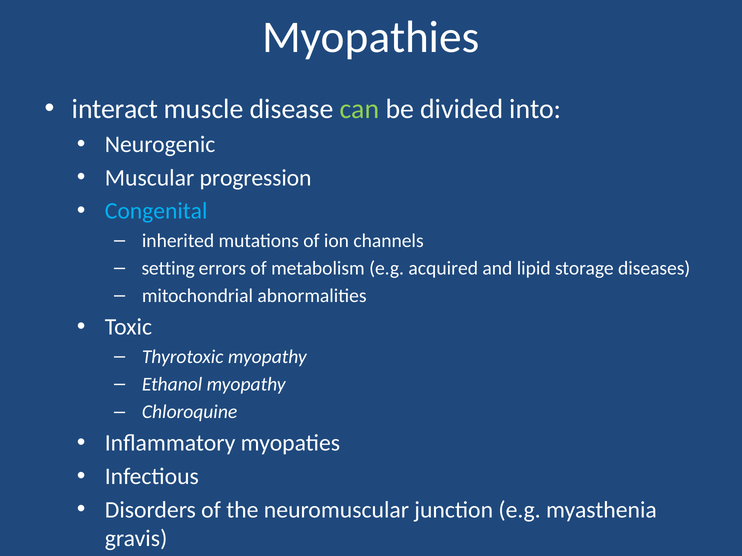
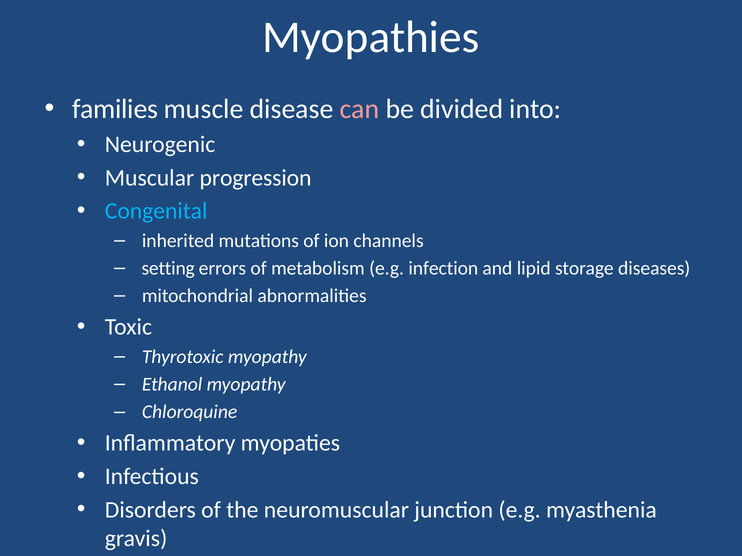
interact: interact -> families
can colour: light green -> pink
acquired: acquired -> infection
